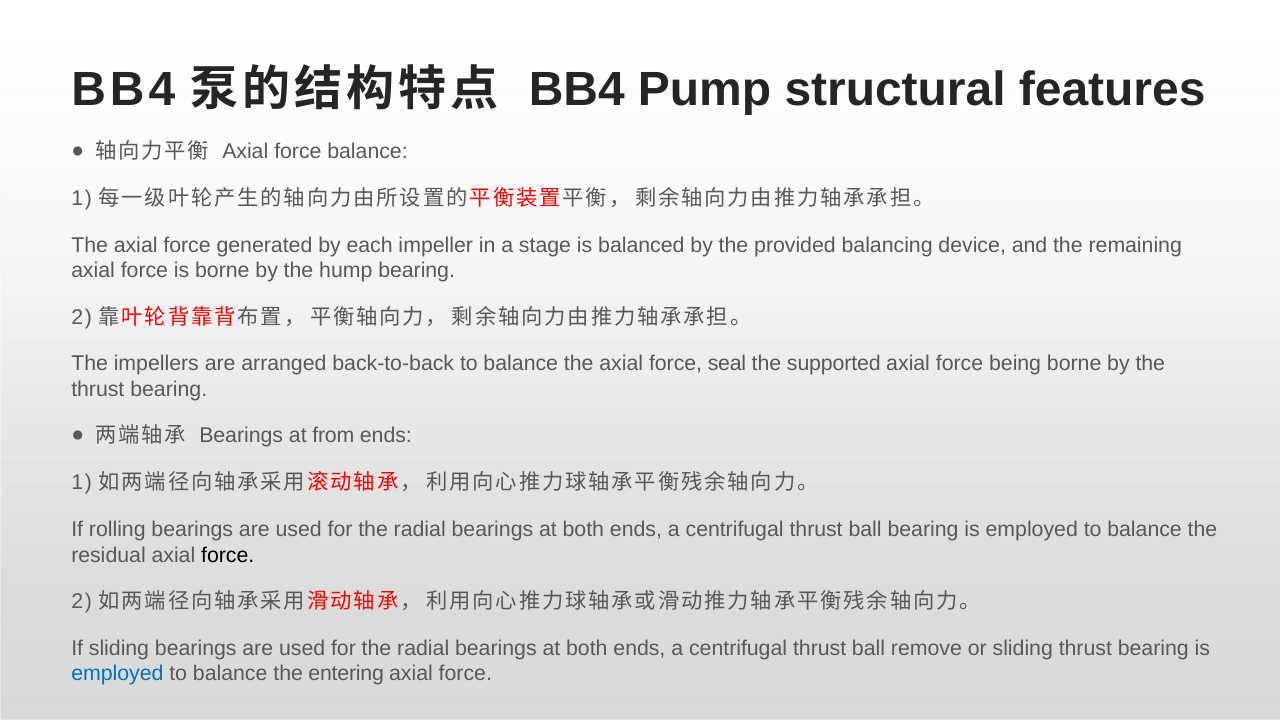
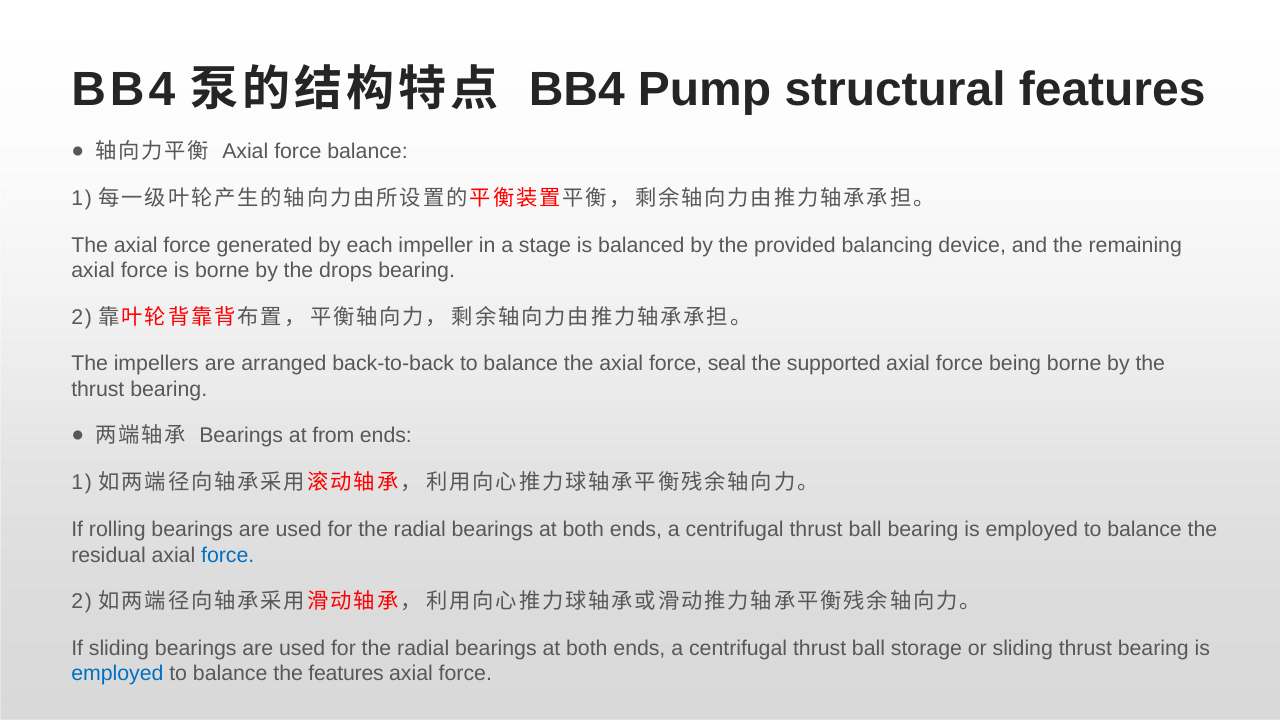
hump: hump -> drops
force at (228, 555) colour: black -> blue
remove: remove -> storage
the entering: entering -> features
